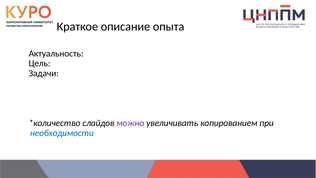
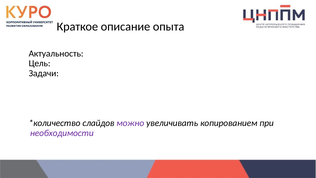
необходимости colour: blue -> purple
